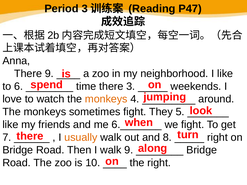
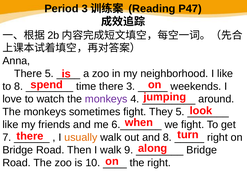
There 9: 9 -> 5
to 6: 6 -> 8
monkeys at (106, 99) colour: orange -> purple
